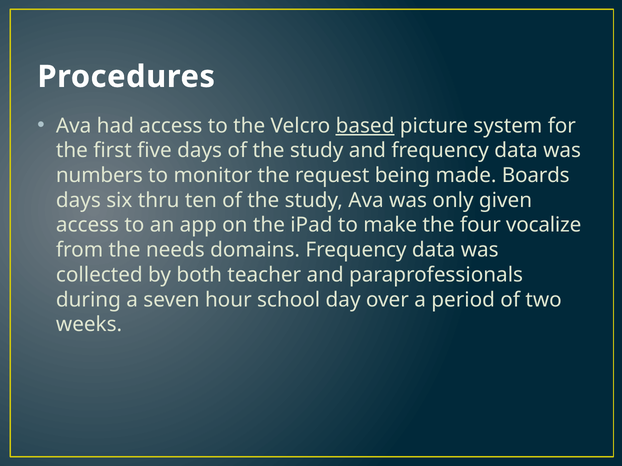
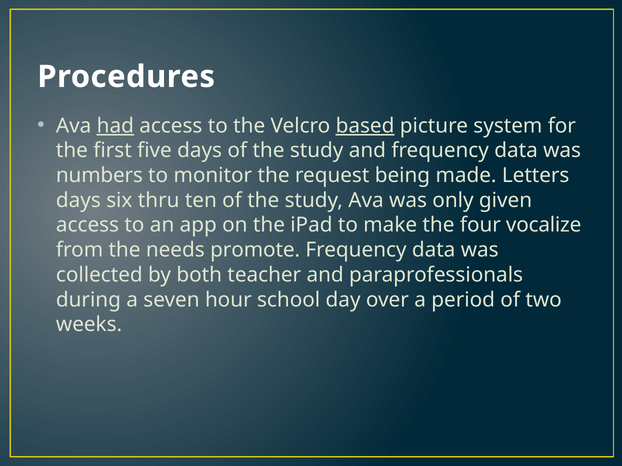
had underline: none -> present
Boards: Boards -> Letters
domains: domains -> promote
